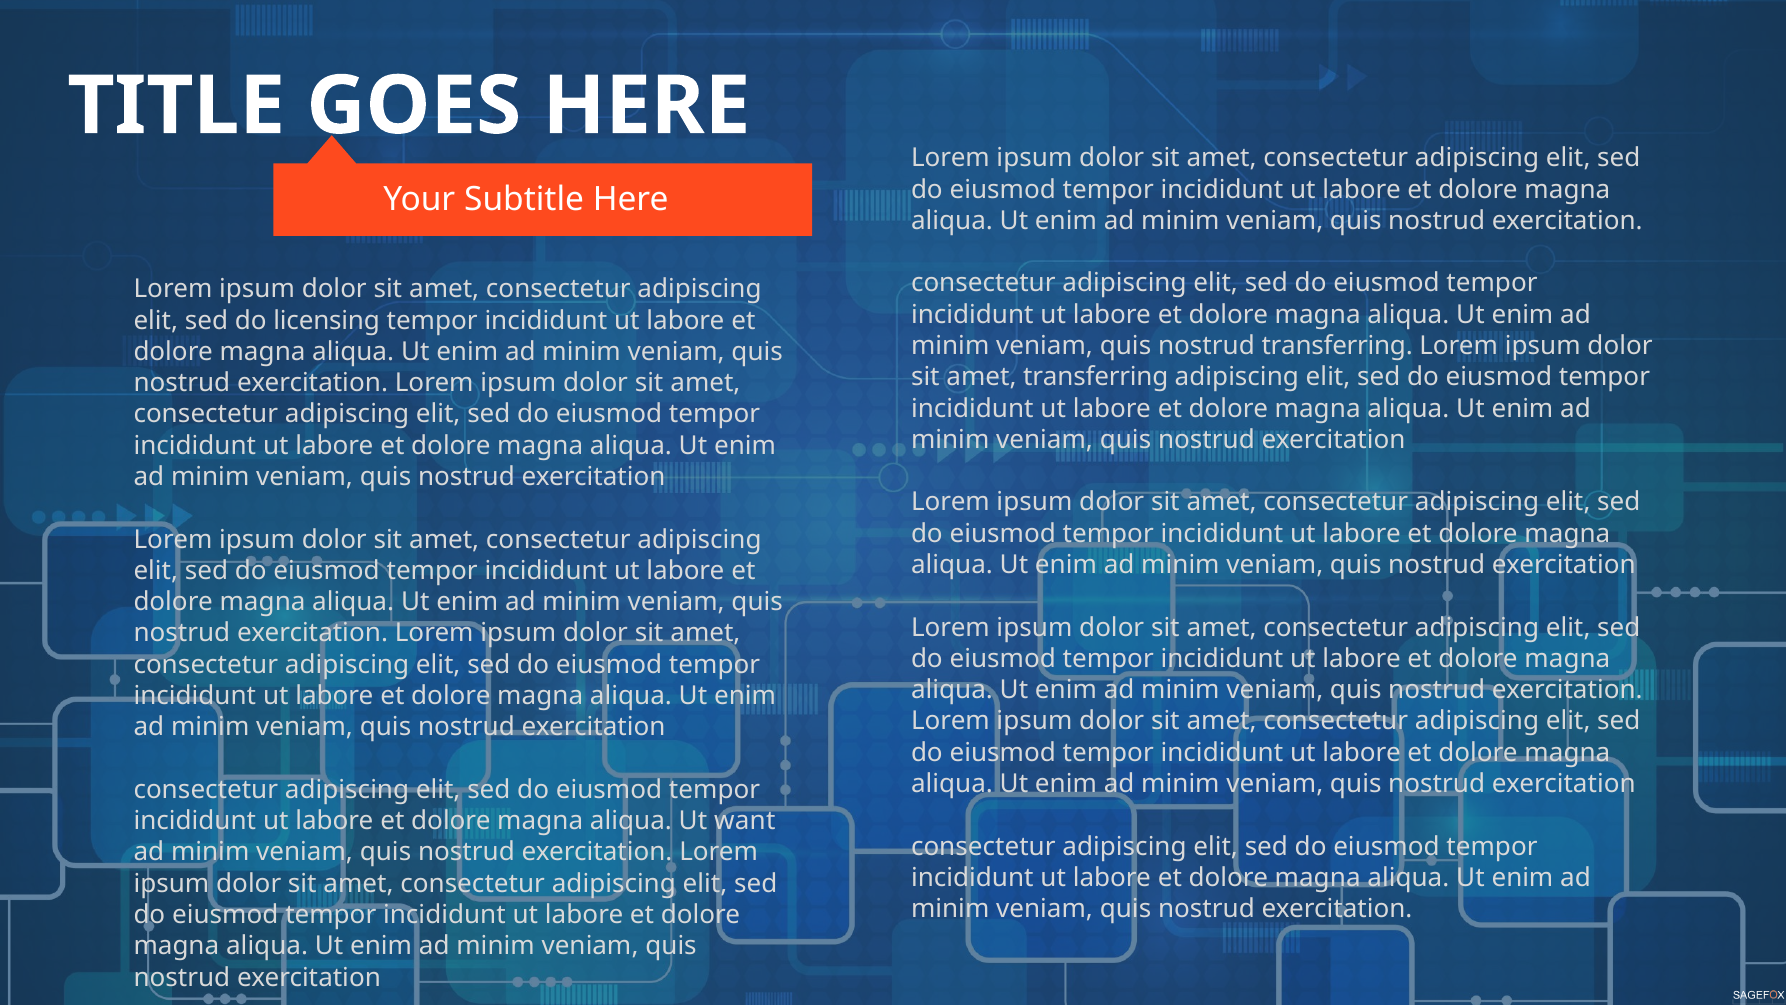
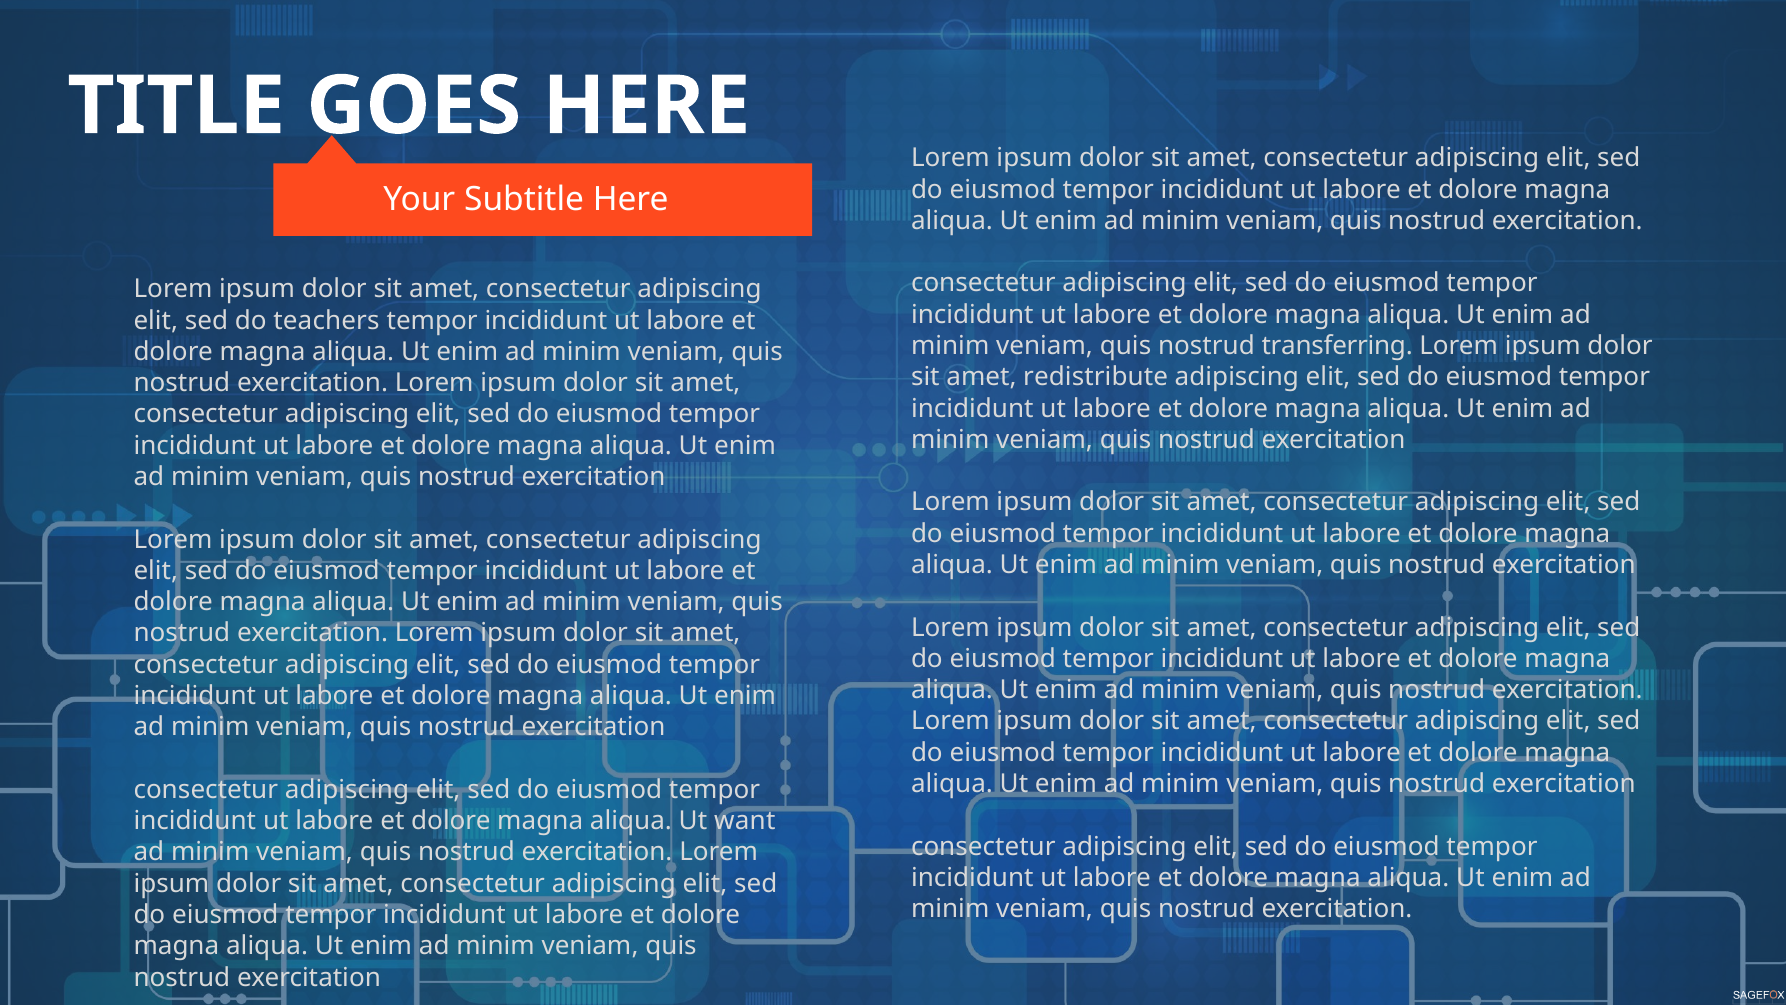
licensing: licensing -> teachers
amet transferring: transferring -> redistribute
